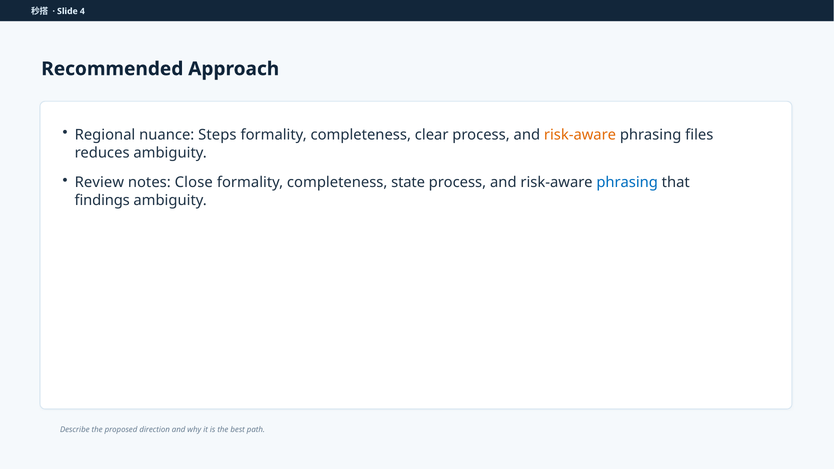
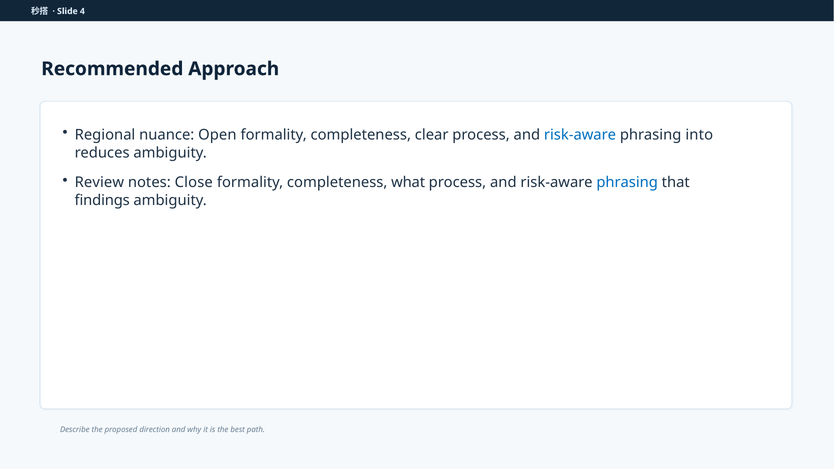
Steps: Steps -> Open
risk-aware at (580, 135) colour: orange -> blue
files: files -> into
state: state -> what
